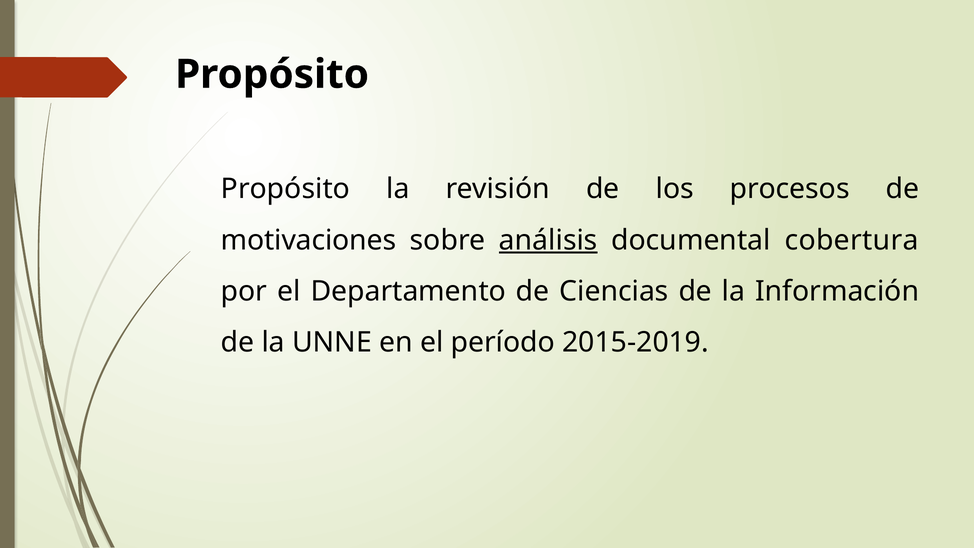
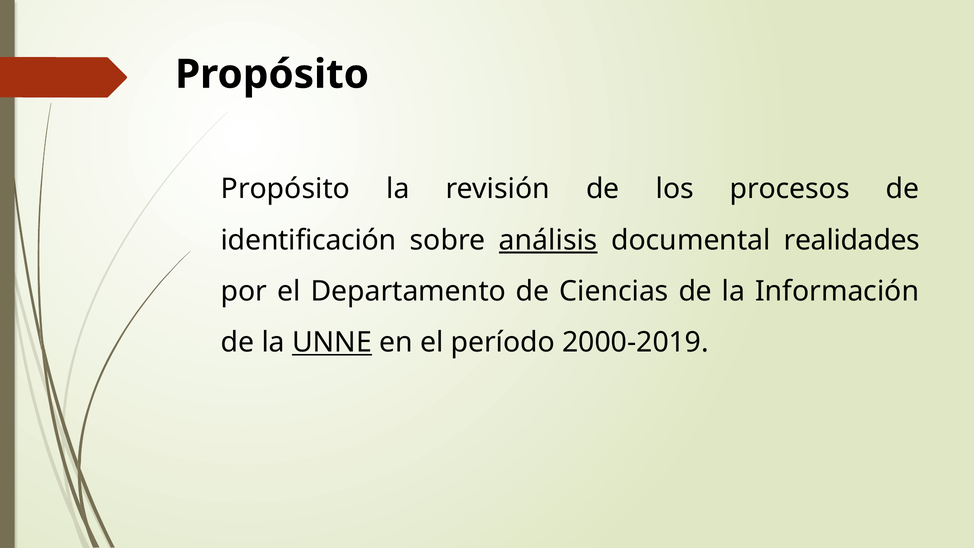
motivaciones: motivaciones -> identificación
cobertura: cobertura -> realidades
UNNE underline: none -> present
2015-2019: 2015-2019 -> 2000-2019
